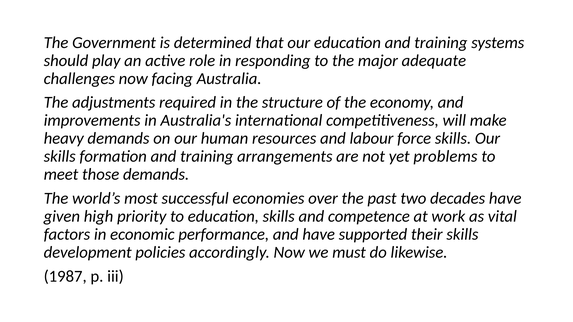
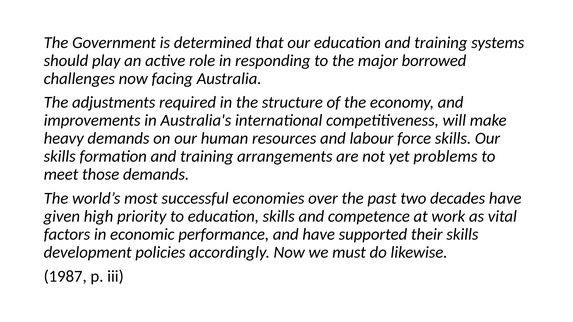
adequate: adequate -> borrowed
